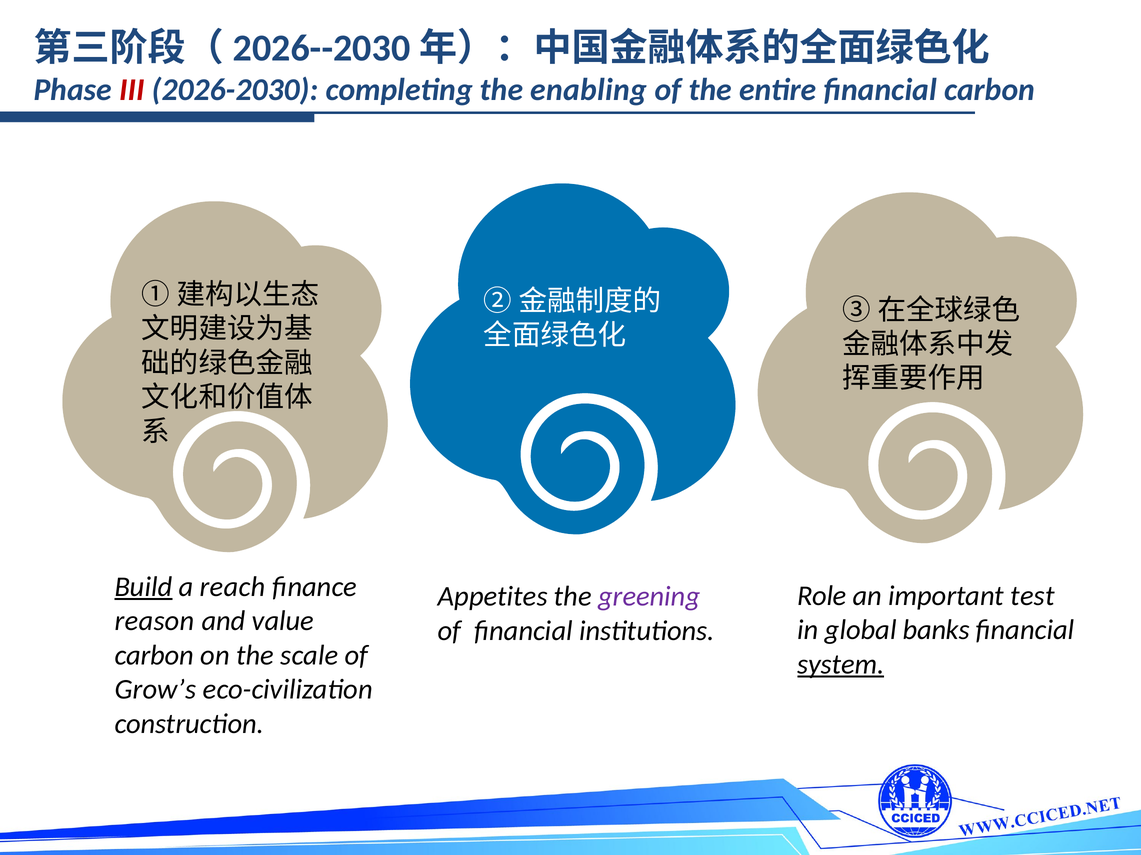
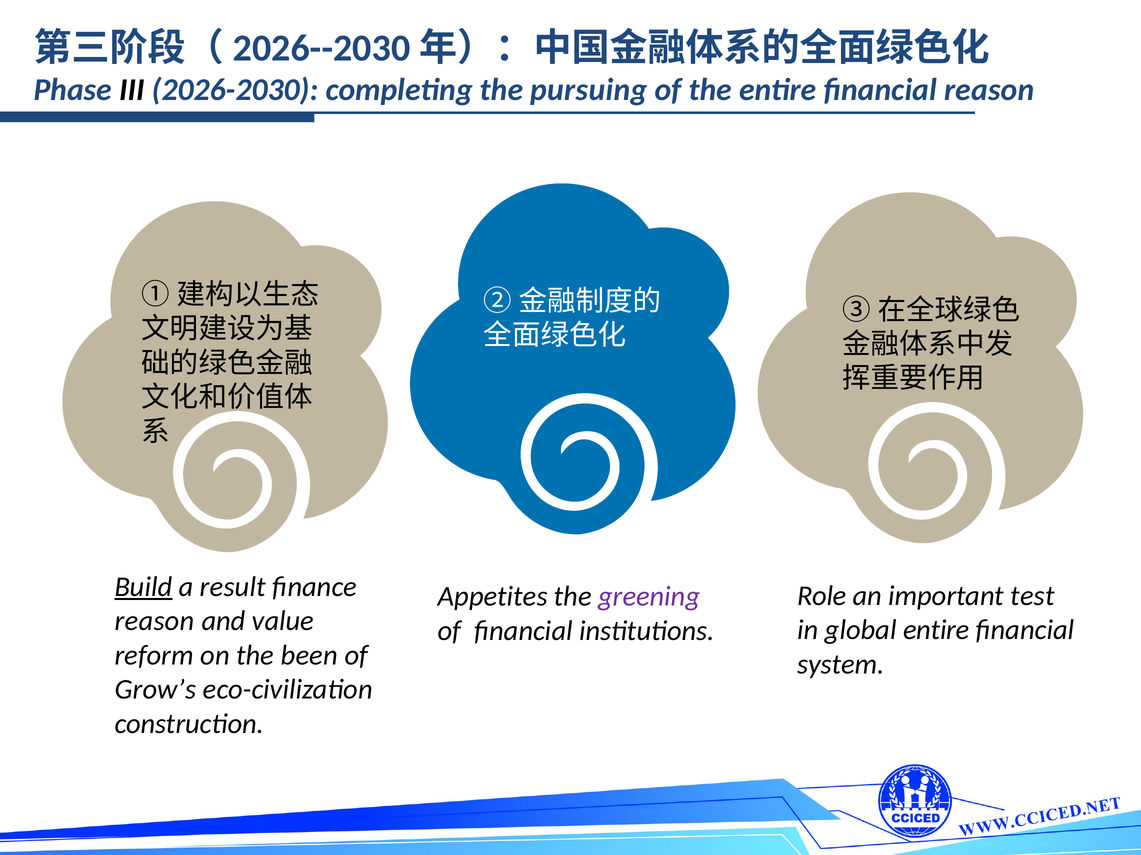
III colour: red -> black
enabling: enabling -> pursuing
financial carbon: carbon -> reason
reach: reach -> result
global banks: banks -> entire
carbon at (154, 656): carbon -> reform
scale: scale -> been
system underline: present -> none
